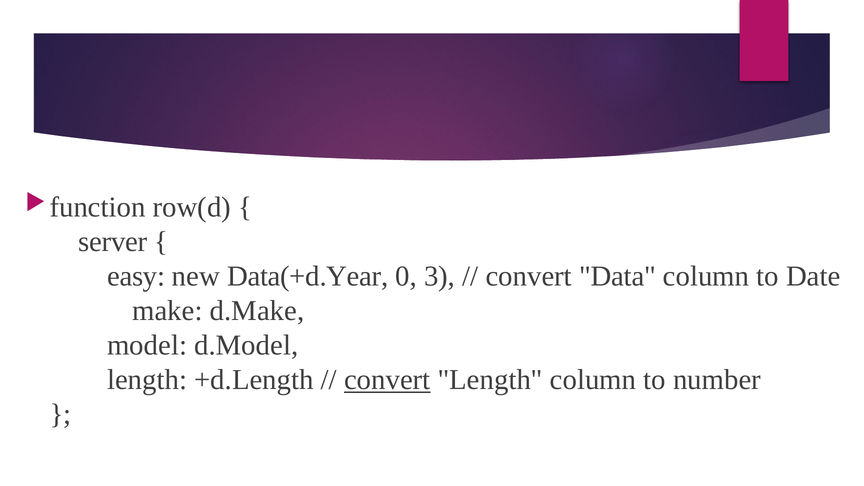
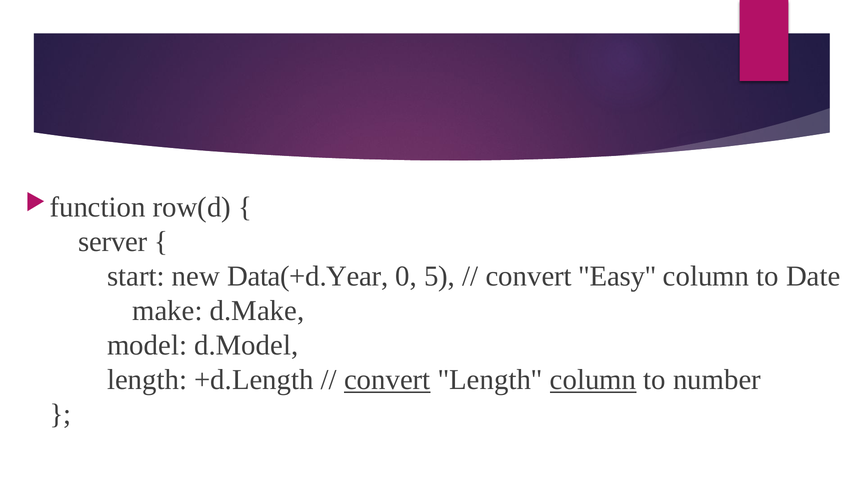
easy: easy -> start
3: 3 -> 5
Data: Data -> Easy
column at (593, 380) underline: none -> present
